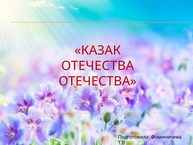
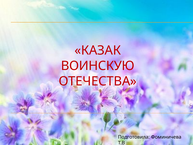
ОТЕЧЕСТВА at (98, 66): ОТЕЧЕСТВА -> ВОИНСКУЮ
